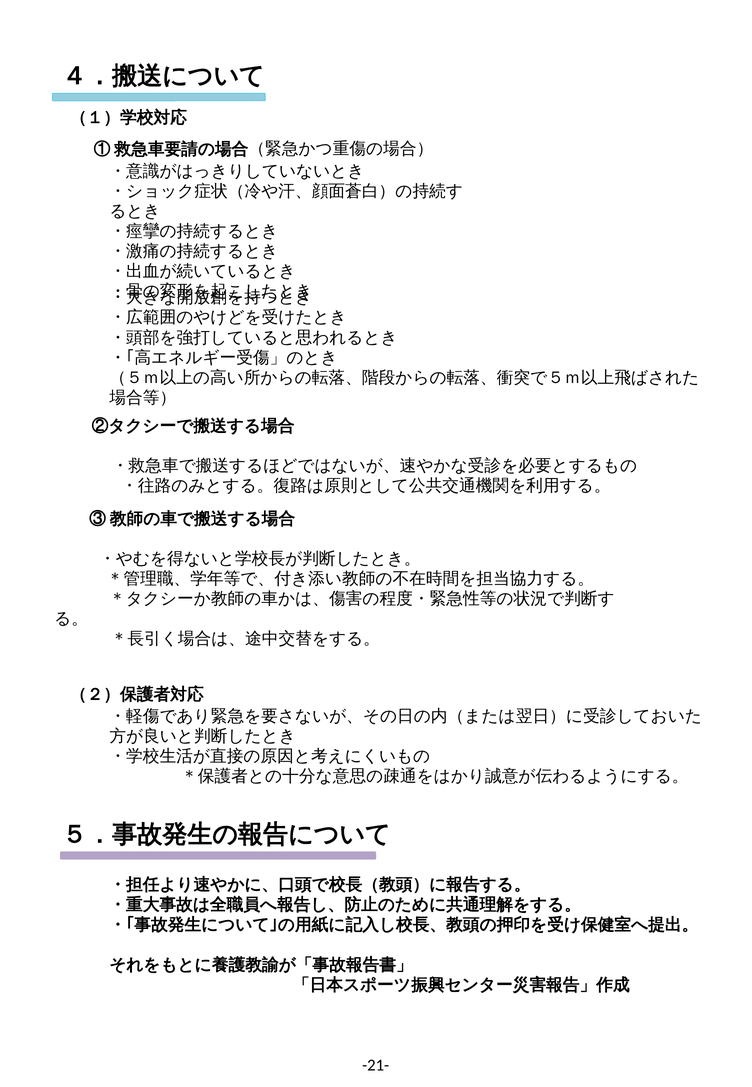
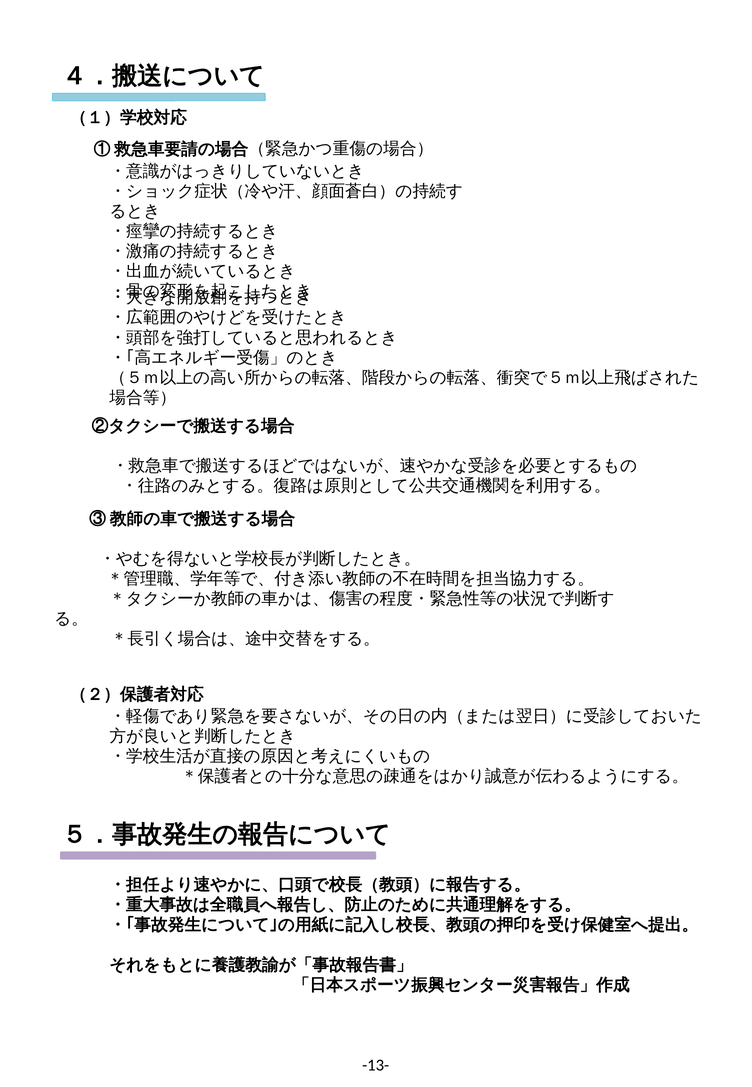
-21-: -21- -> -13-
